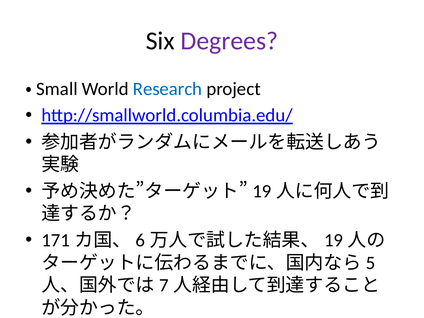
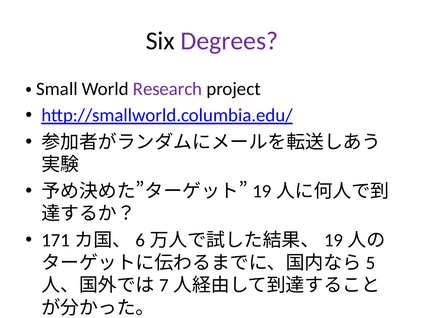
Research colour: blue -> purple
